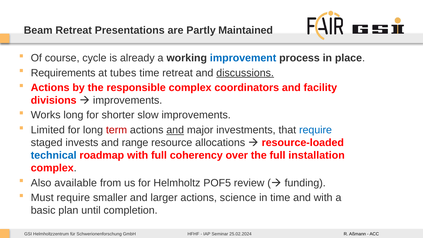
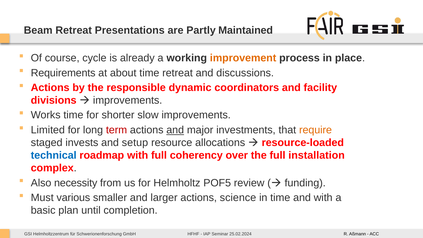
improvement colour: blue -> orange
tubes: tubes -> about
discussions underline: present -> none
responsible complex: complex -> dynamic
Works long: long -> time
require at (316, 130) colour: blue -> orange
range: range -> setup
available: available -> necessity
Must require: require -> various
